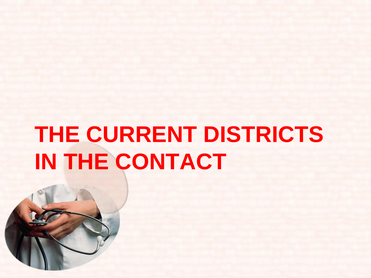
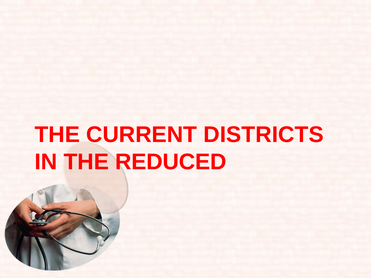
CONTACT: CONTACT -> REDUCED
